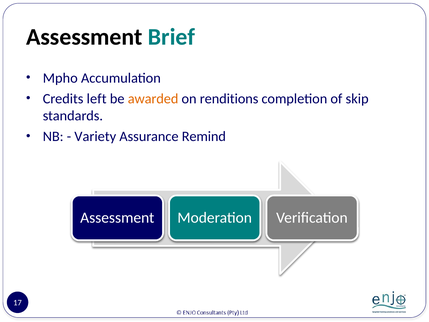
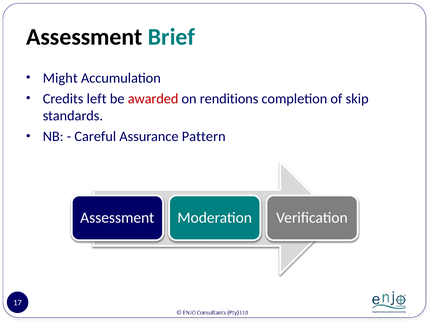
Mpho: Mpho -> Might
awarded colour: orange -> red
Variety: Variety -> Careful
Remind: Remind -> Pattern
